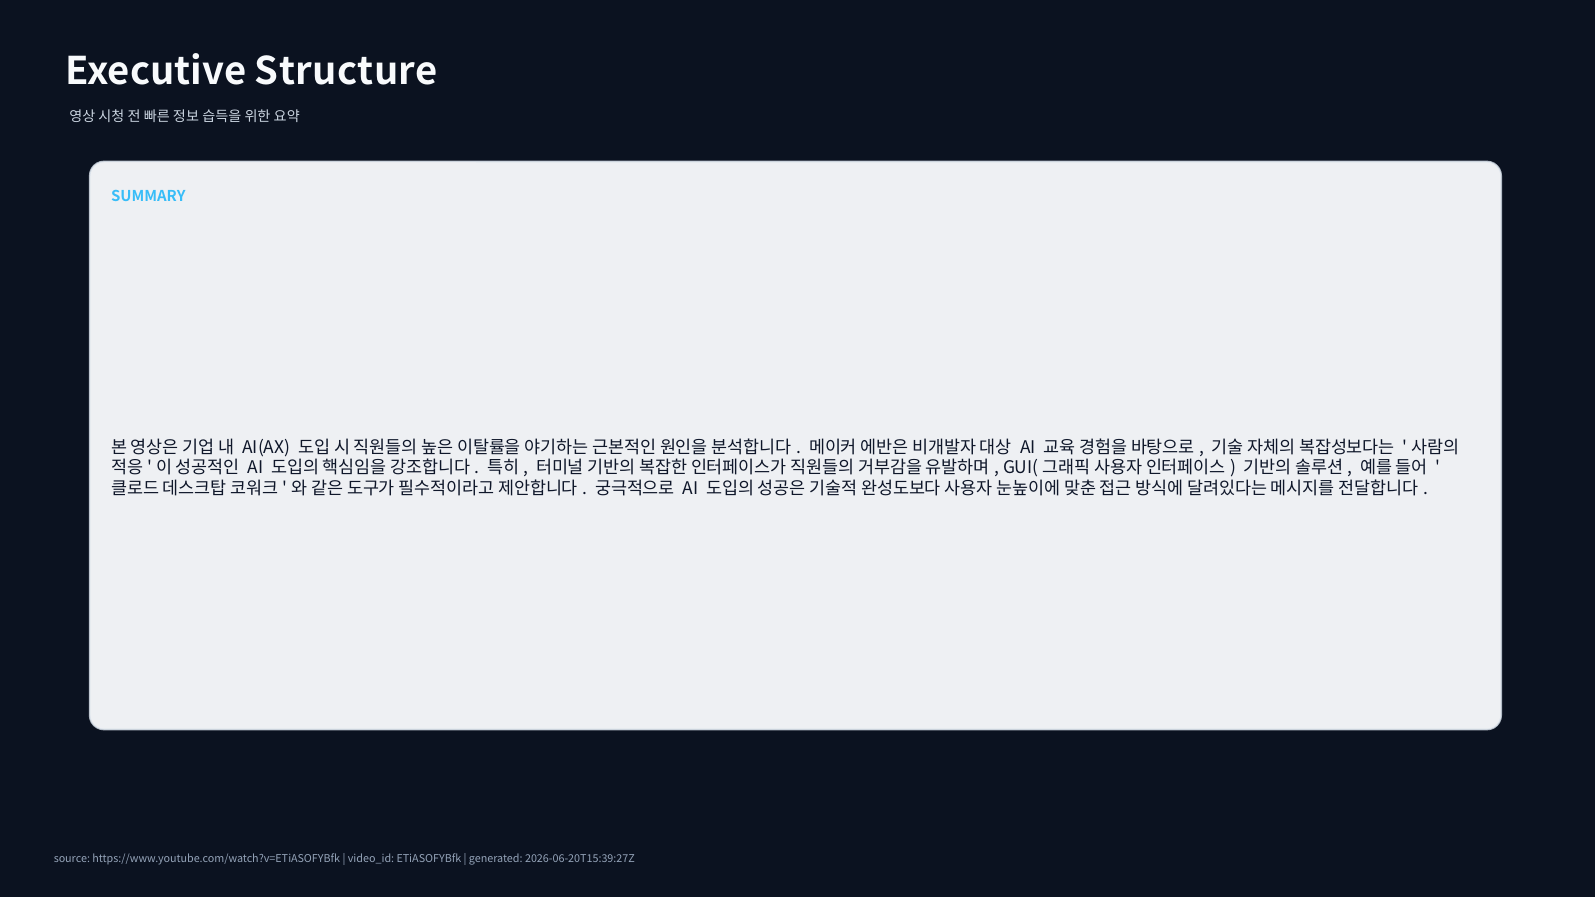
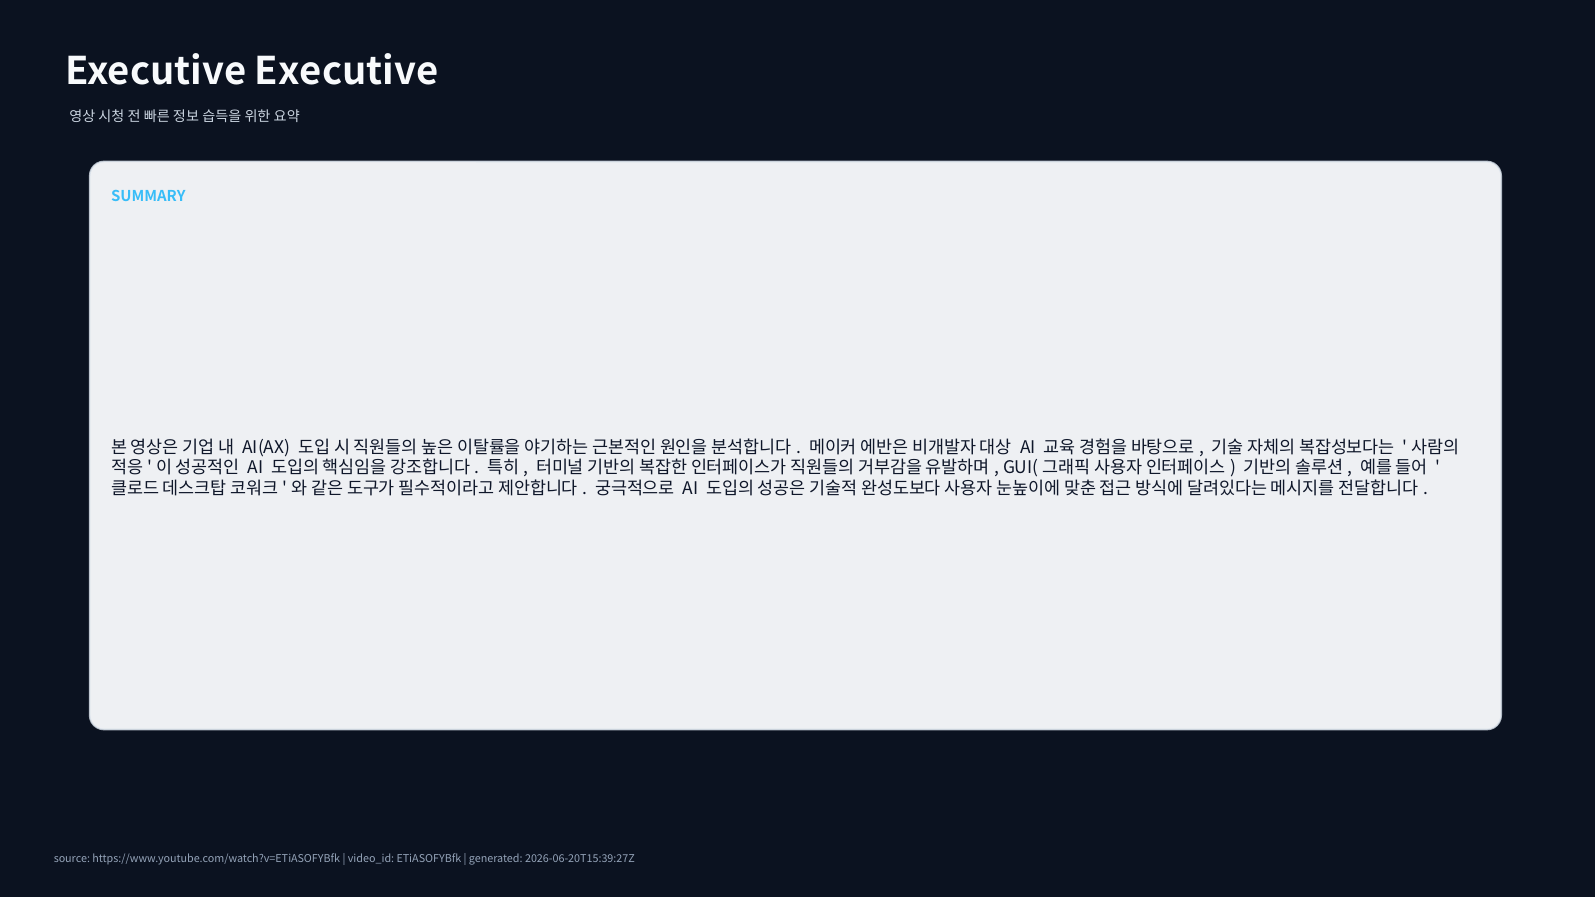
Executive Structure: Structure -> Executive
